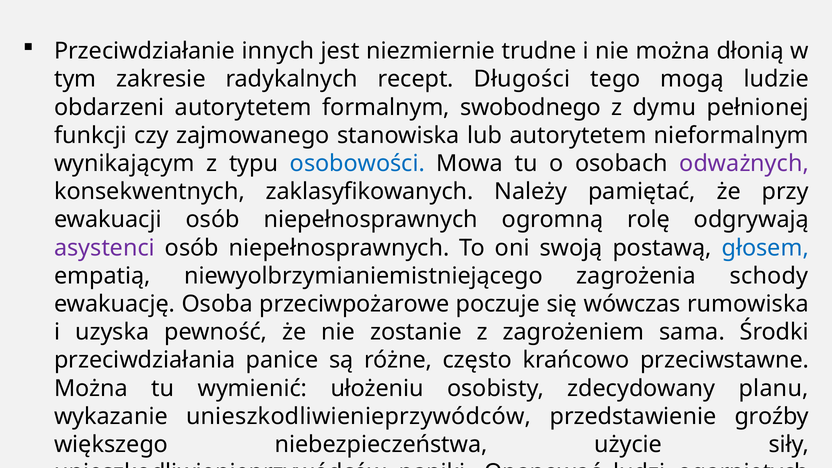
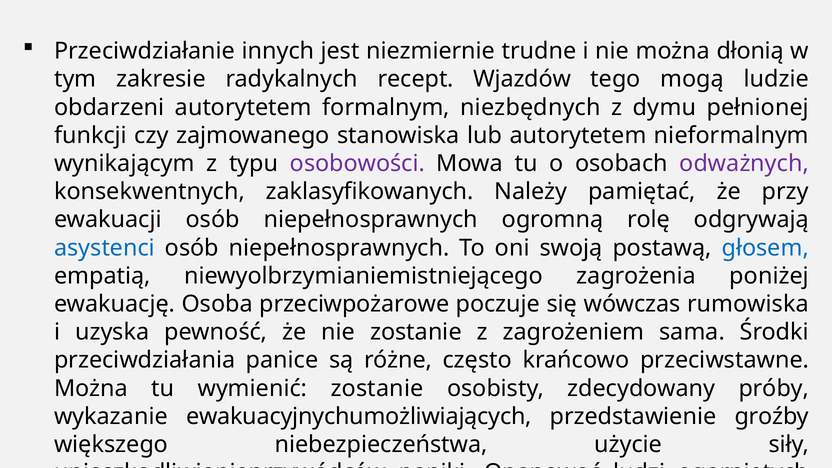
Długości: Długości -> Wjazdów
swobodnego: swobodnego -> niezbędnych
osobowości colour: blue -> purple
asystenci colour: purple -> blue
schody: schody -> poniżej
wymienić ułożeniu: ułożeniu -> zostanie
planu: planu -> próby
wykazanie unieszkodliwienieprzywódców: unieszkodliwienieprzywódców -> ewakuacyjnychumożliwiających
